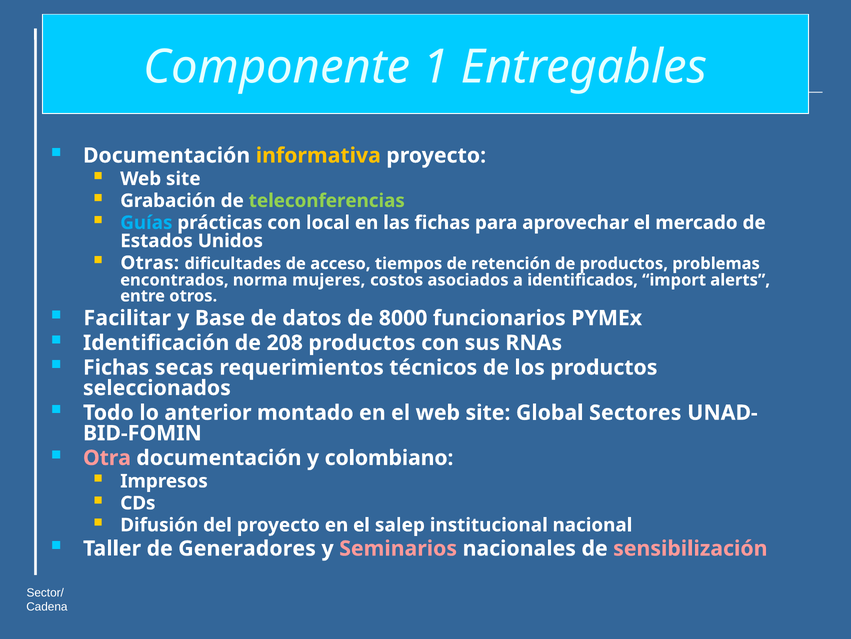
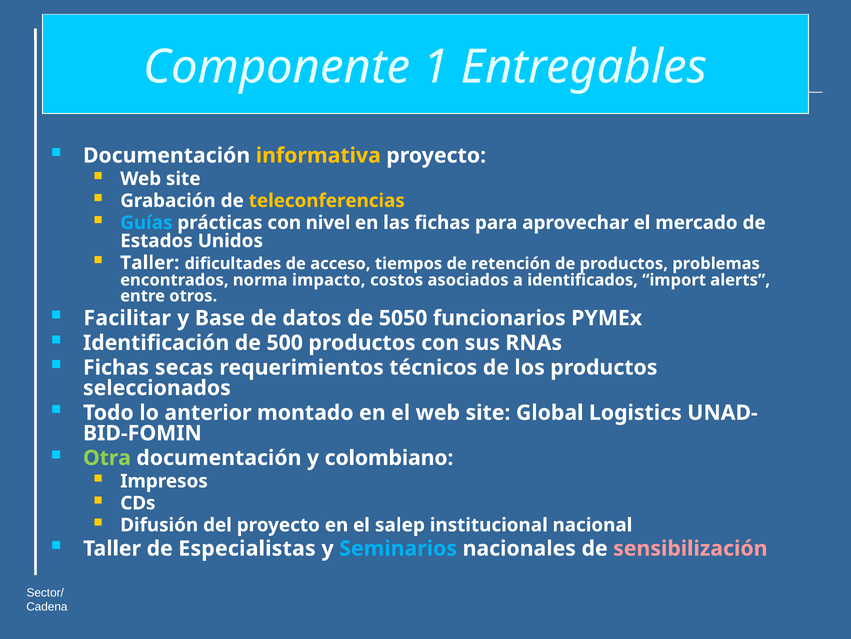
teleconferencias colour: light green -> yellow
local: local -> nivel
Otras at (150, 263): Otras -> Taller
mujeres: mujeres -> impacto
8000: 8000 -> 5050
208: 208 -> 500
Sectores: Sectores -> Logistics
Otra colour: pink -> light green
Generadores: Generadores -> Especialistas
Seminarios colour: pink -> light blue
